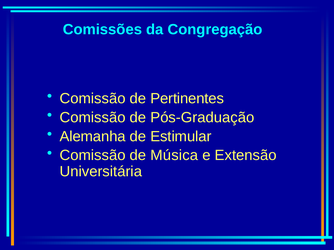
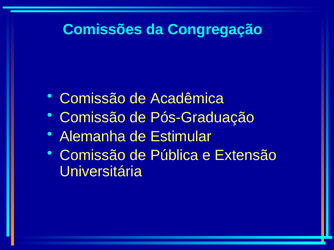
Pertinentes: Pertinentes -> Acadêmica
Música: Música -> Pública
